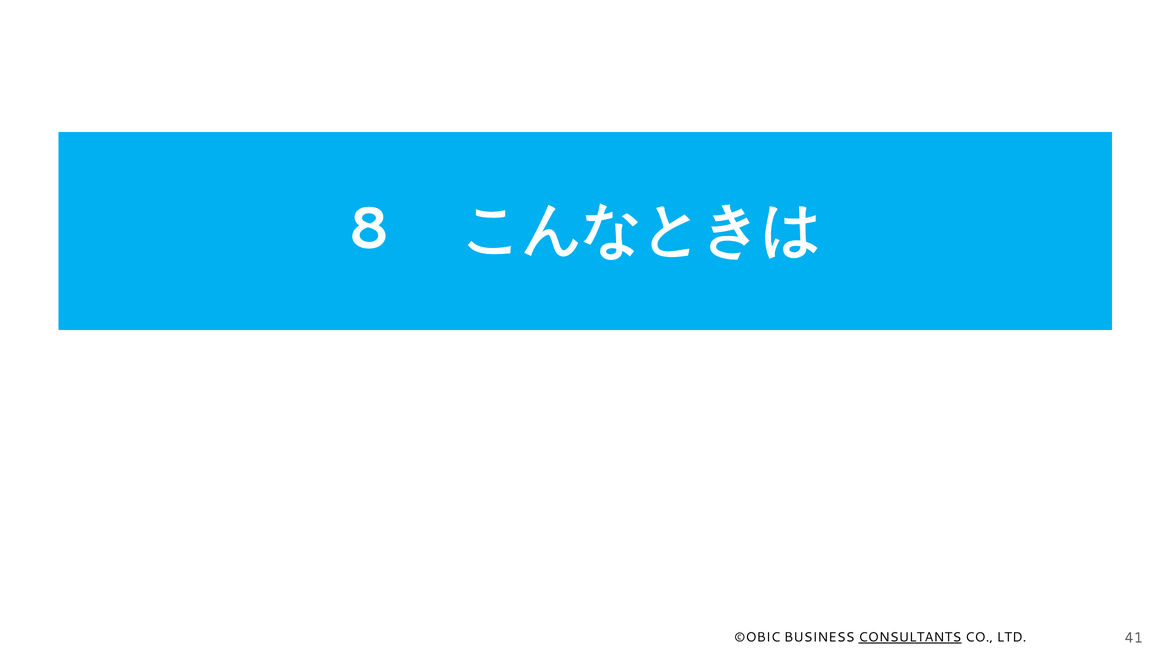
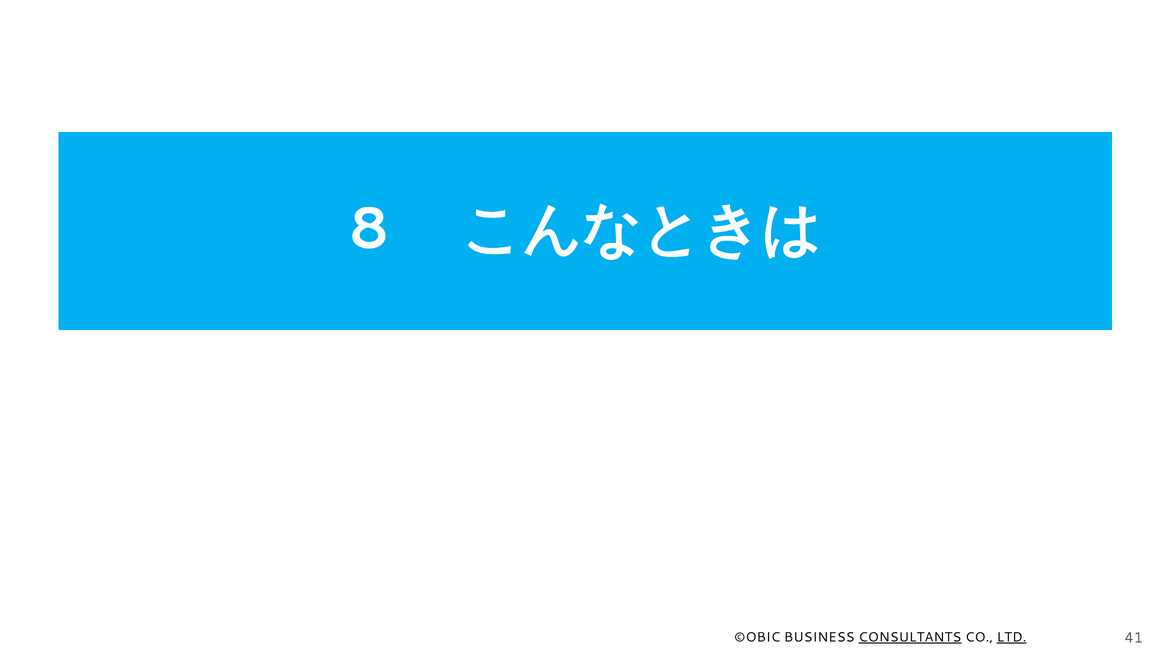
LTD underline: none -> present
